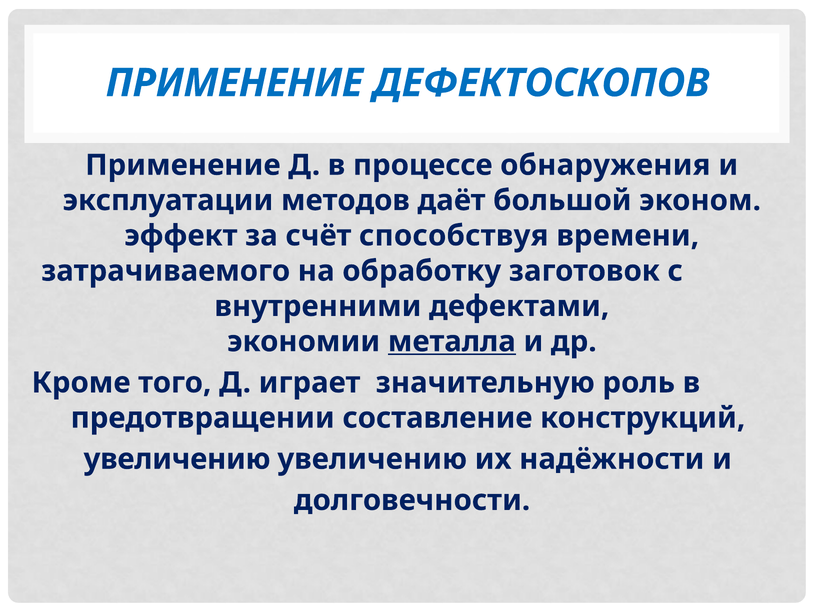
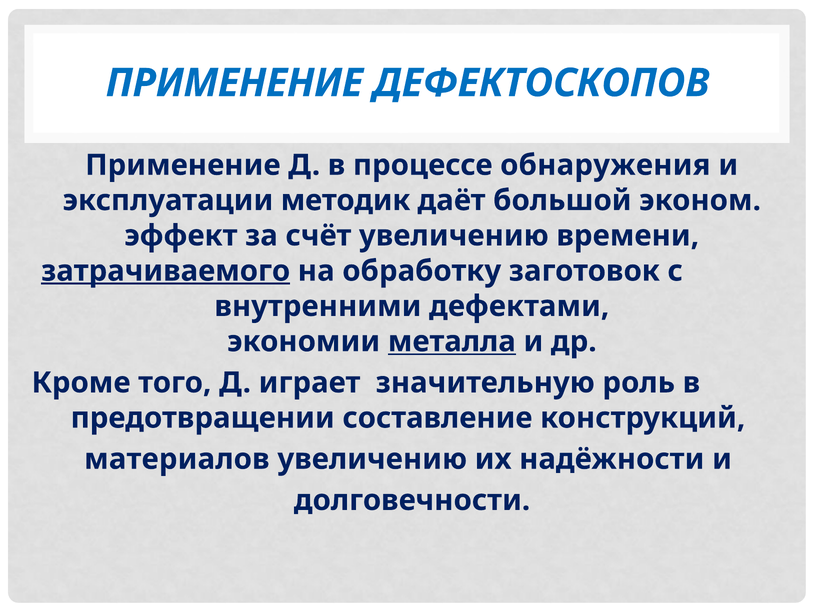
методов: методов -> методик
счёт способствуя: способствуя -> увеличению
затрачиваемого underline: none -> present
увеличению at (177, 459): увеличению -> материалов
